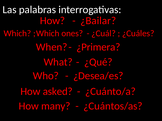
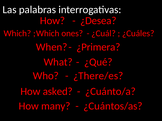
¿Bailar: ¿Bailar -> ¿Desea
¿Desea/es: ¿Desea/es -> ¿There/es
